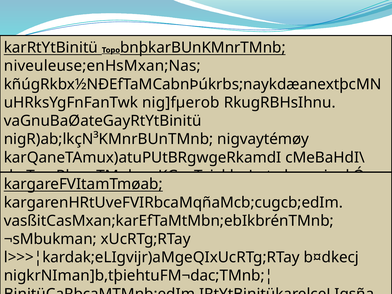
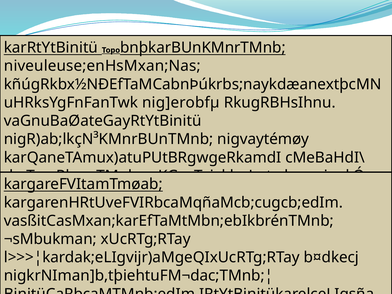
nig]fµerob: nig]fµerob -> nig]erobfµ
